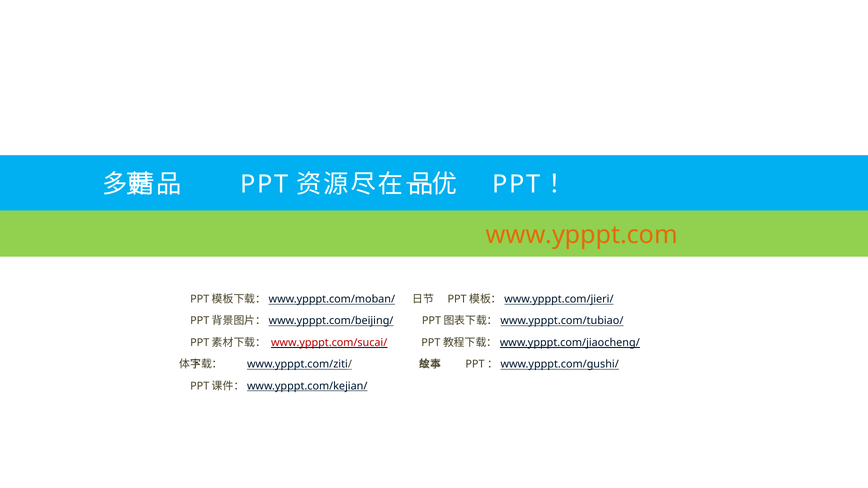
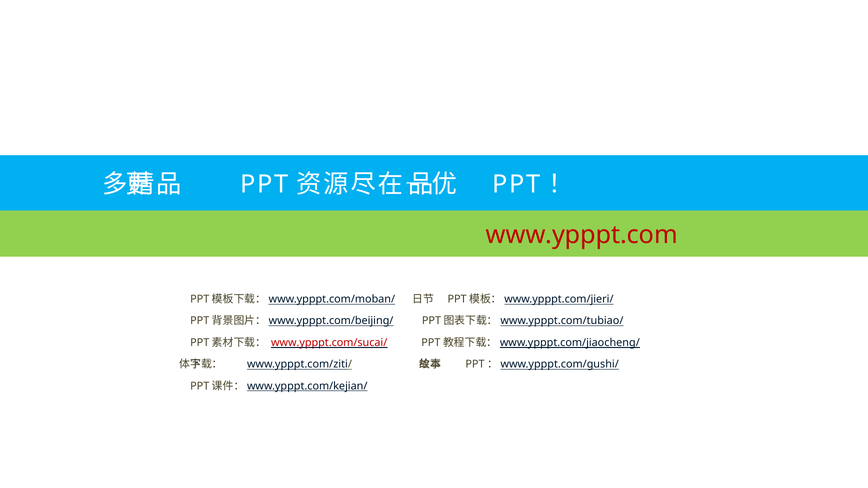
www.ypppt.com colour: orange -> red
